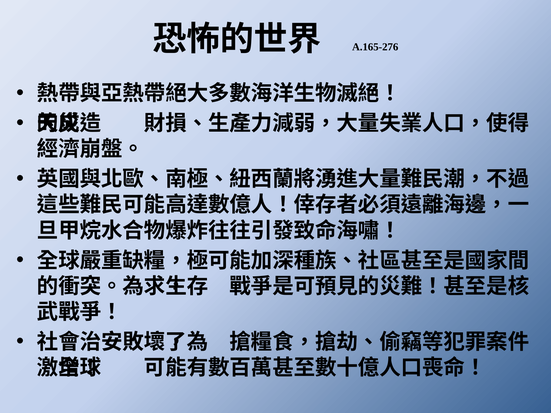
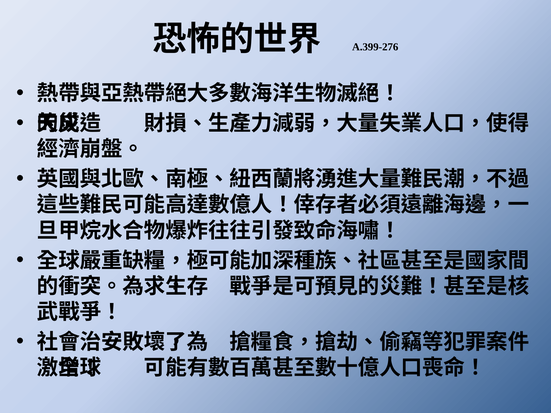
A.165-276: A.165-276 -> A.399-276
